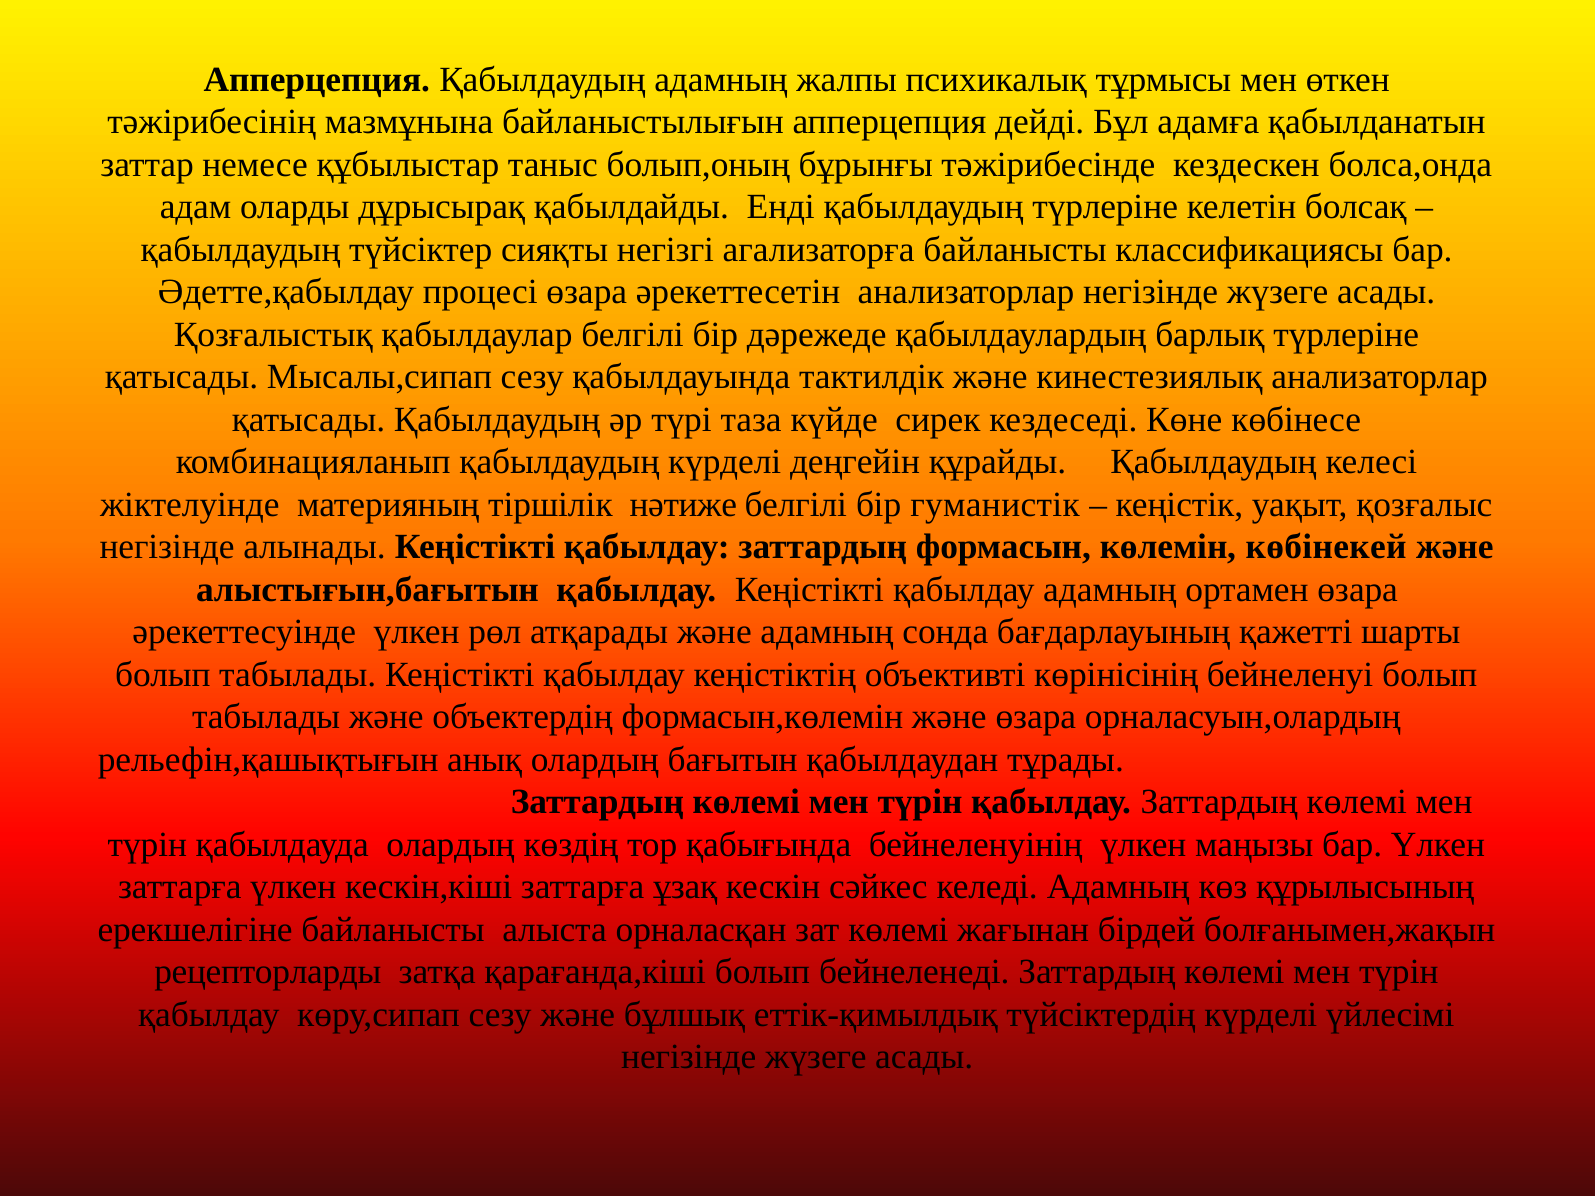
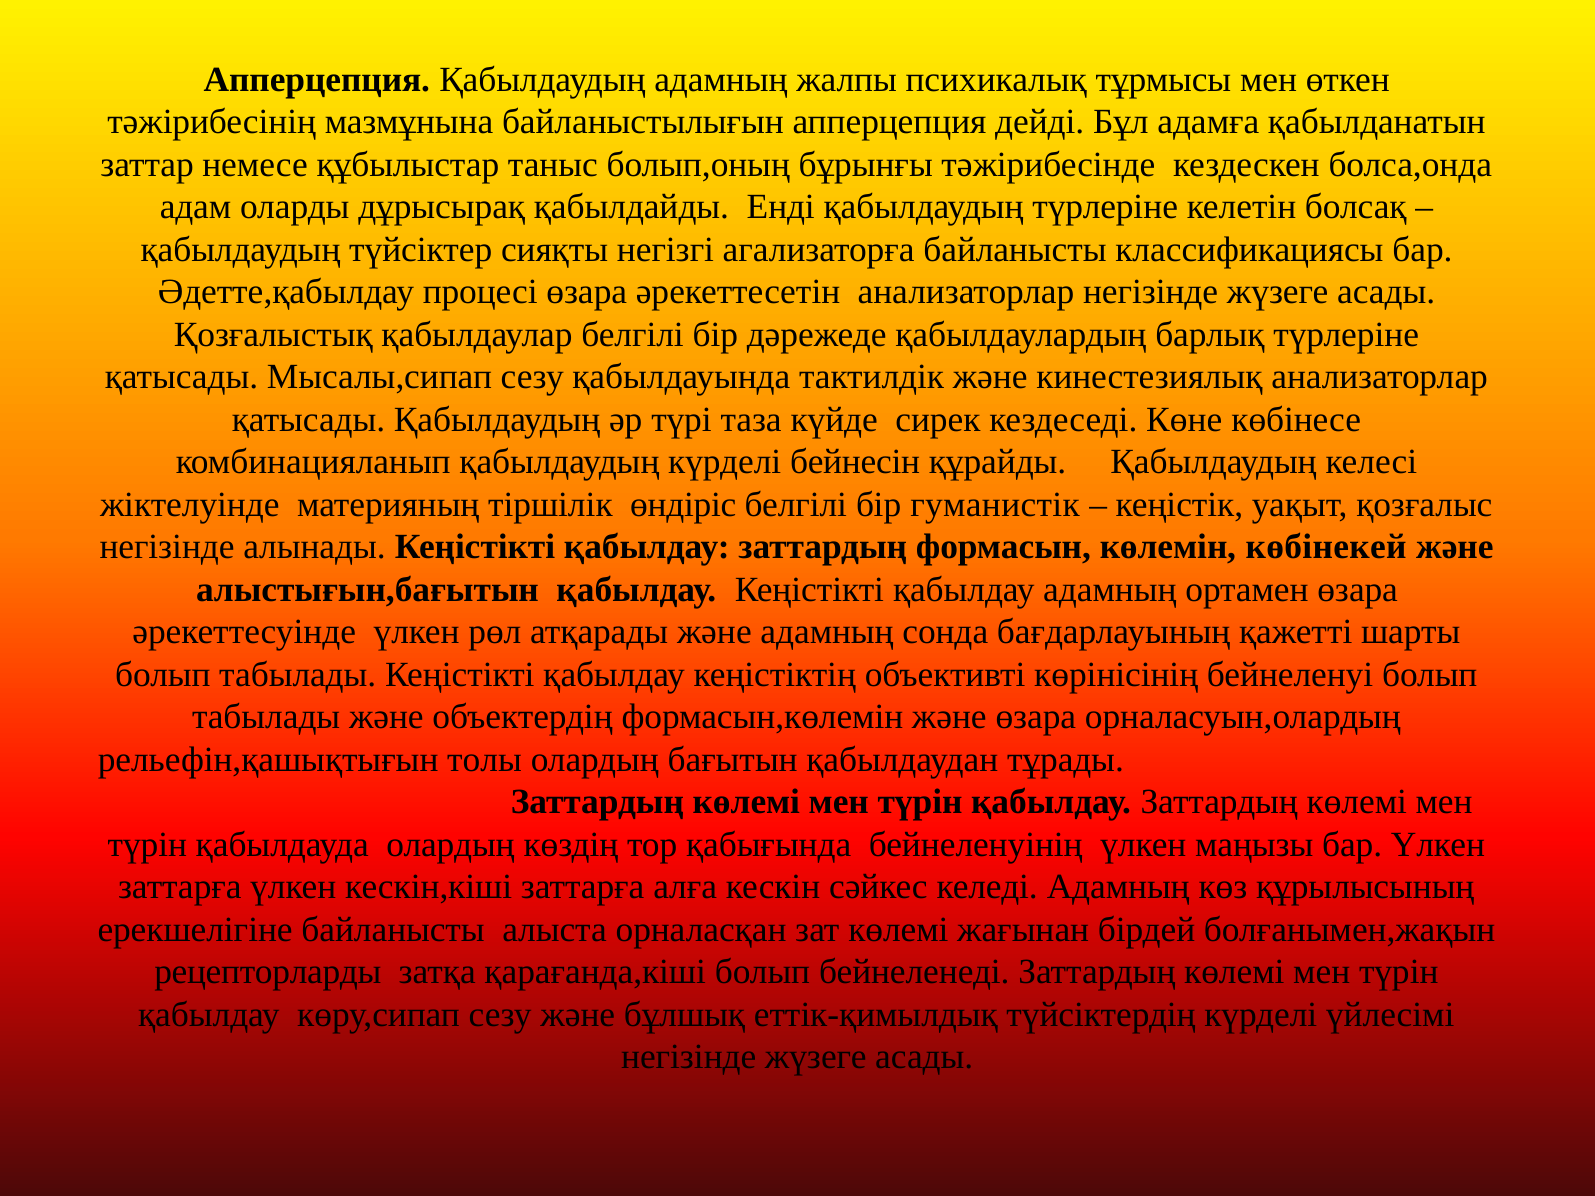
деңгейін: деңгейін -> бейнесін
нәтиже: нәтиже -> өндіріс
анық: анық -> толы
ұзақ: ұзақ -> алға
